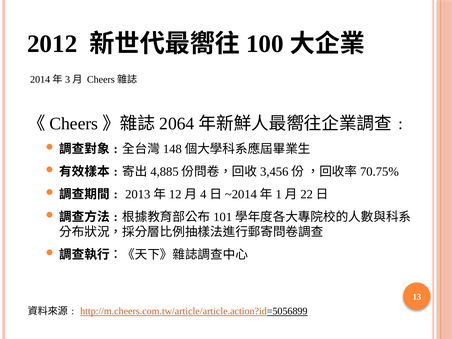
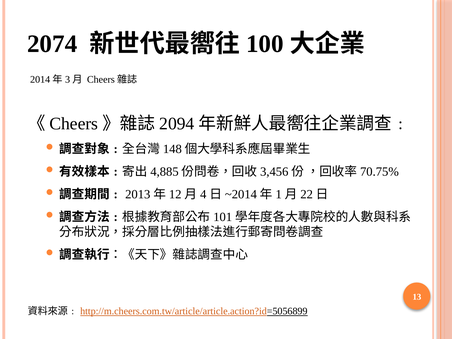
2012: 2012 -> 2074
2064: 2064 -> 2094
